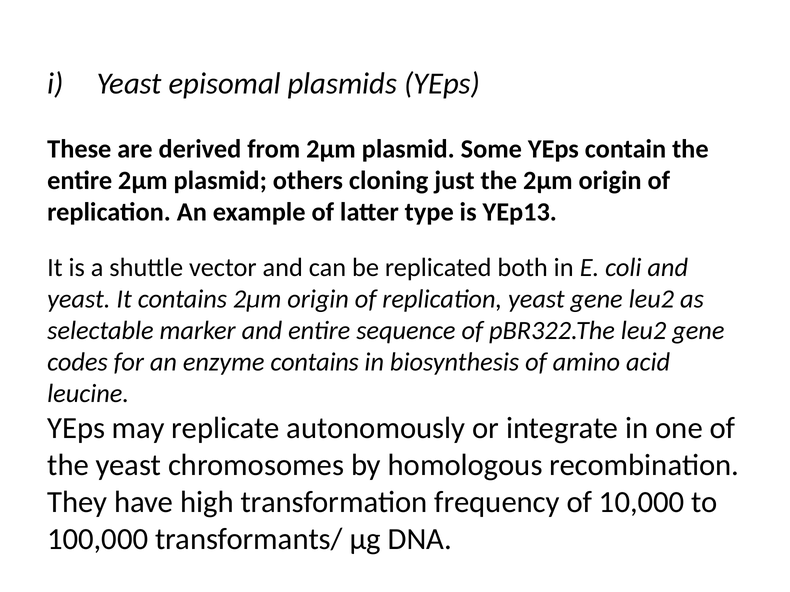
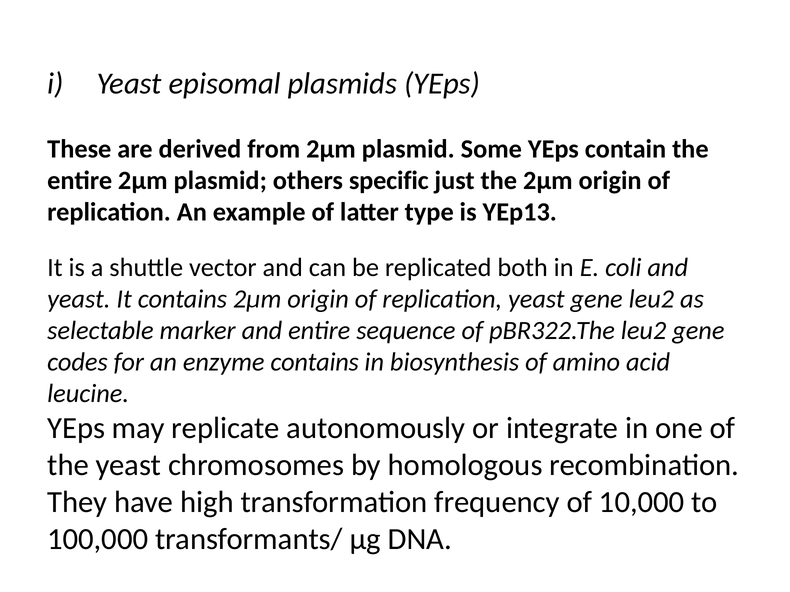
cloning: cloning -> specific
